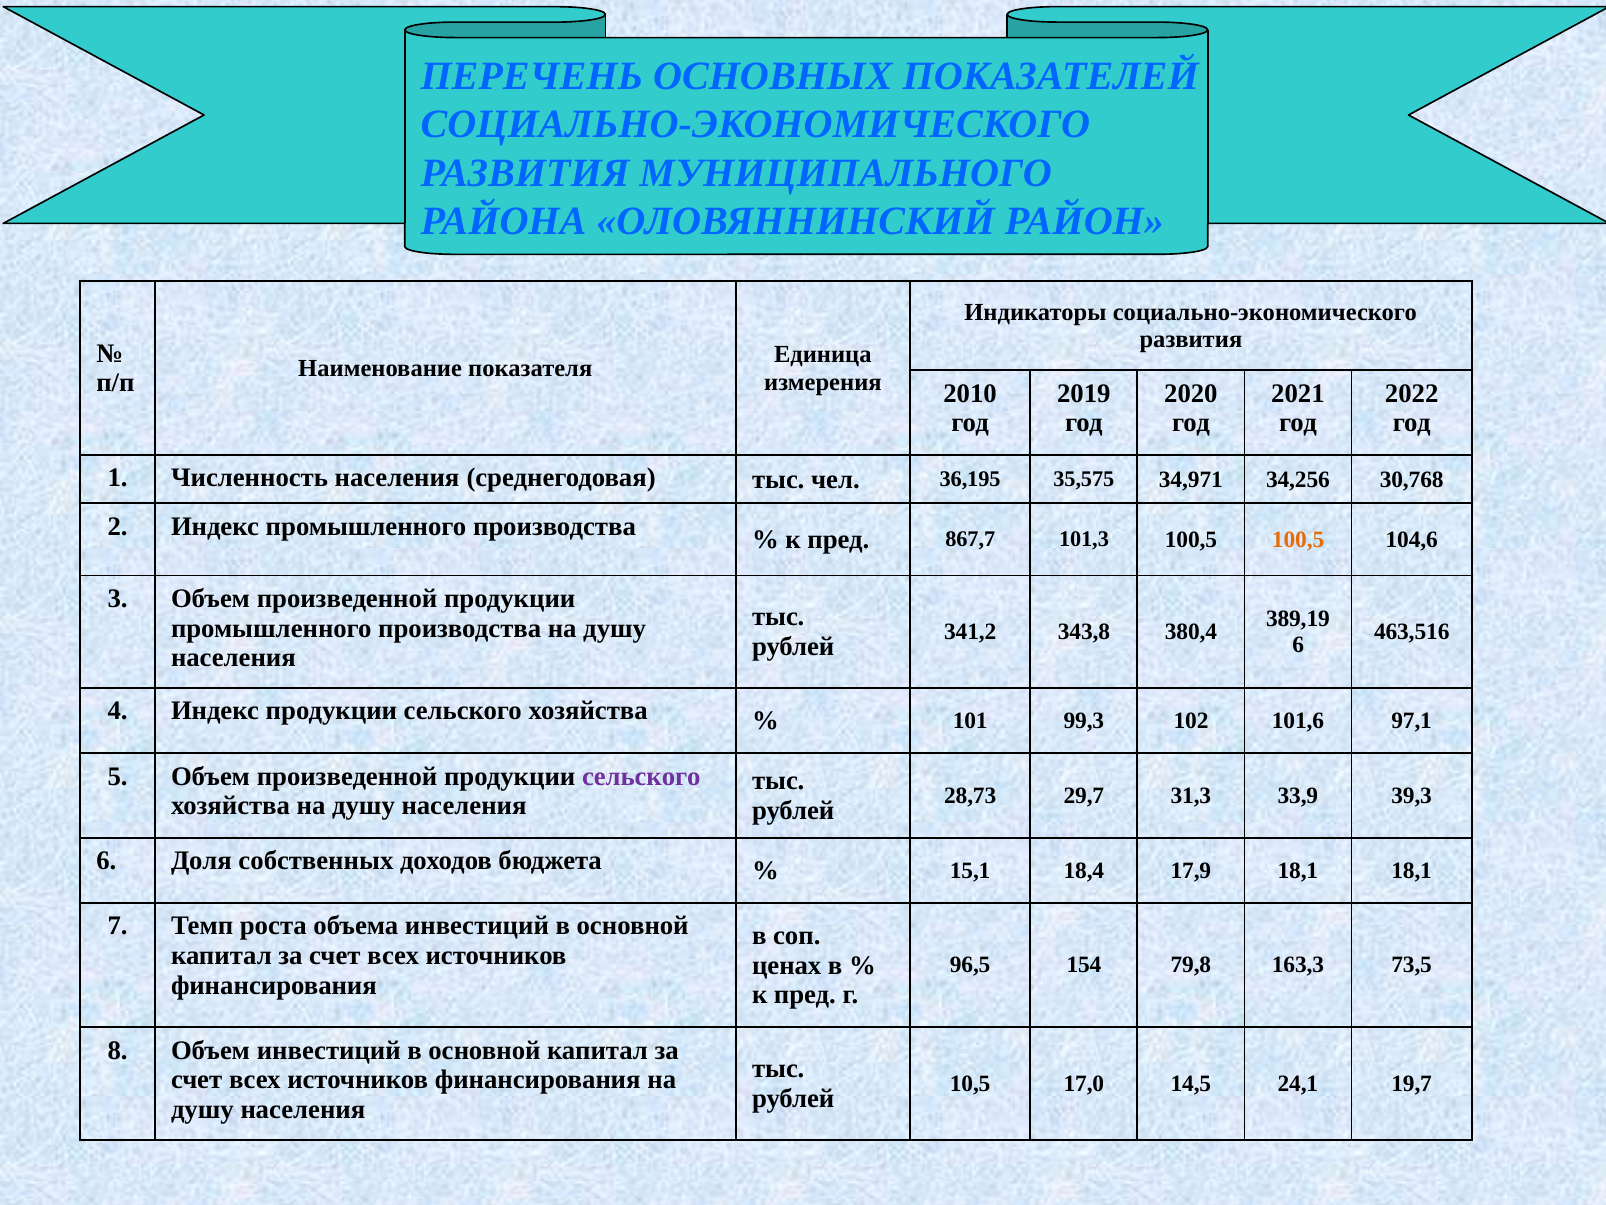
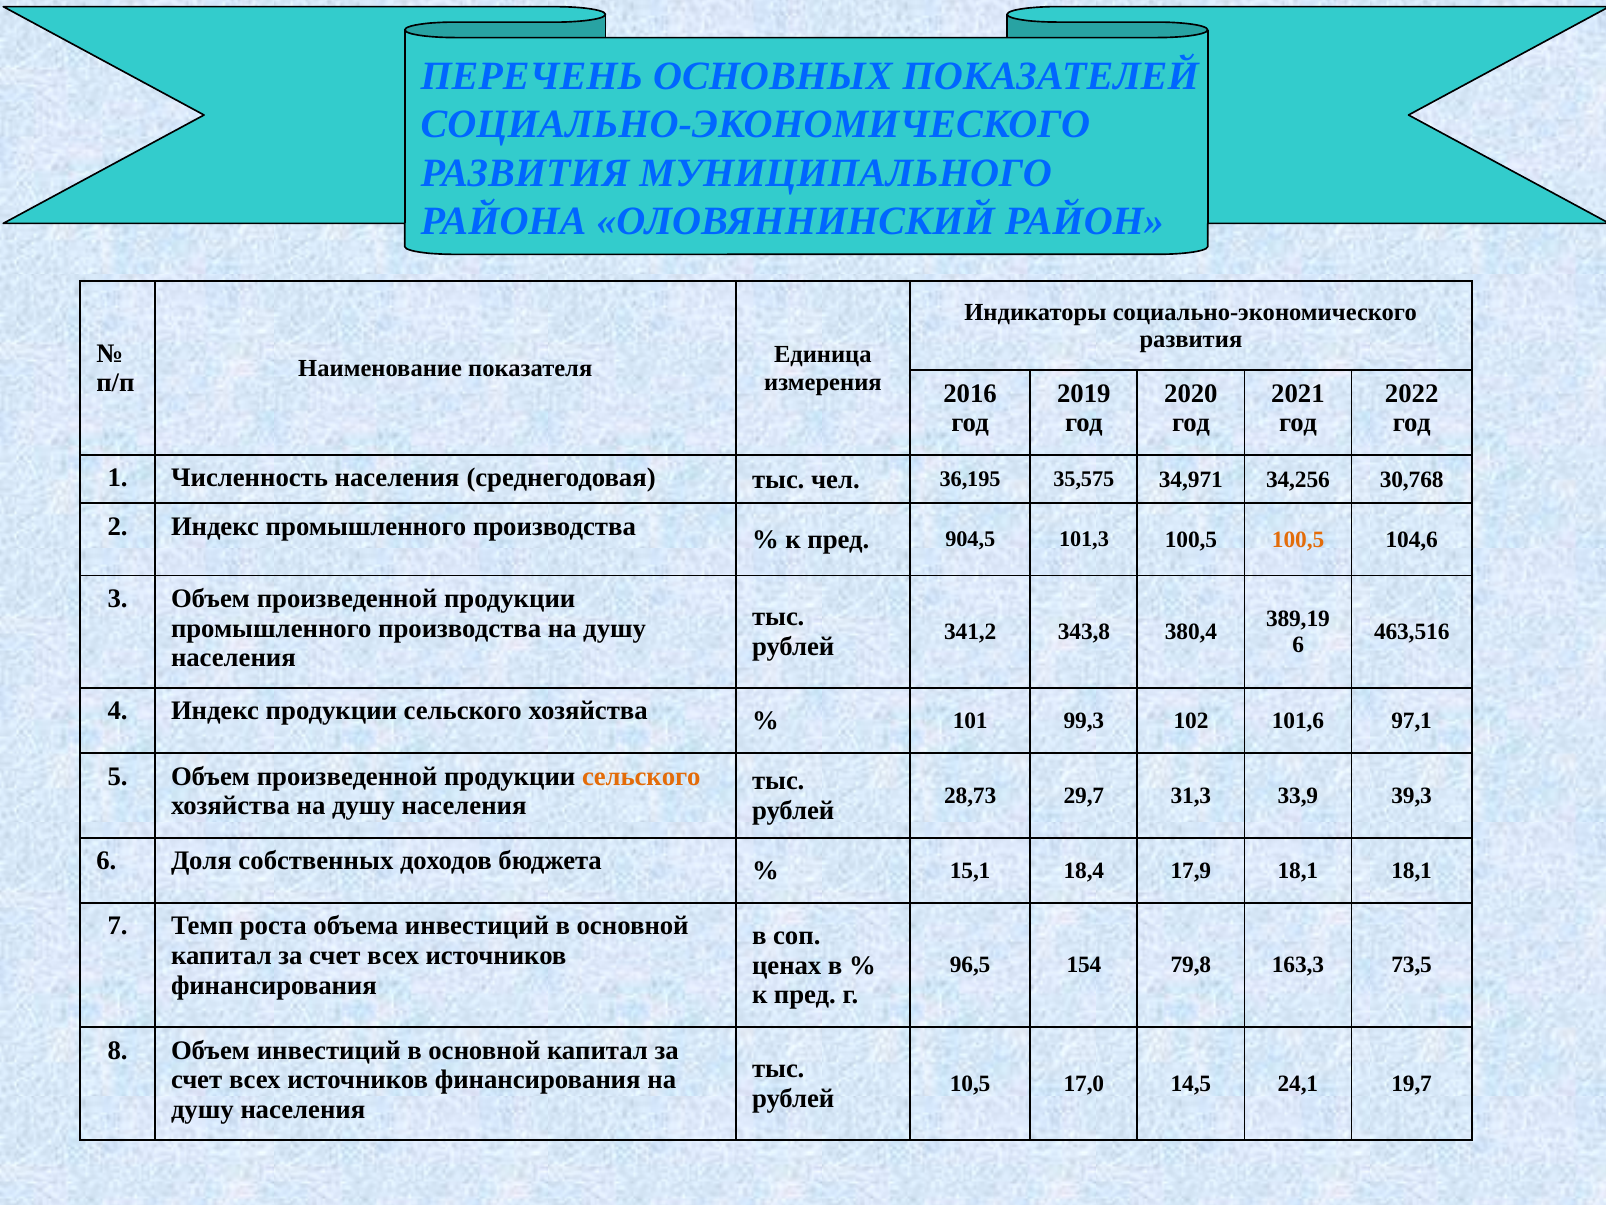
2010: 2010 -> 2016
867,7: 867,7 -> 904,5
сельского at (641, 776) colour: purple -> orange
